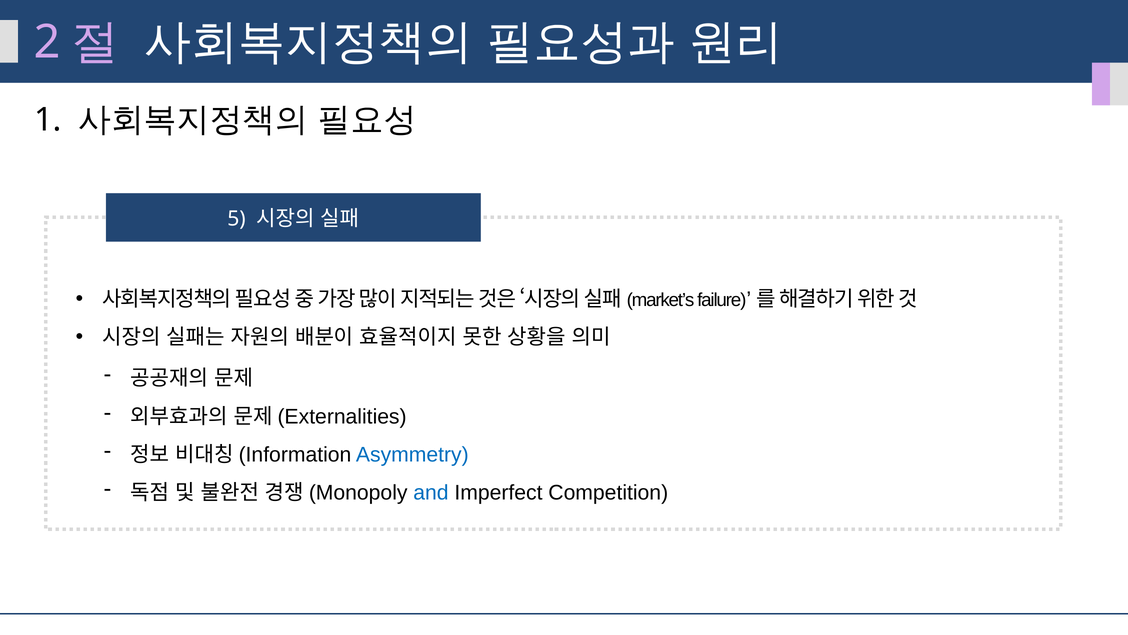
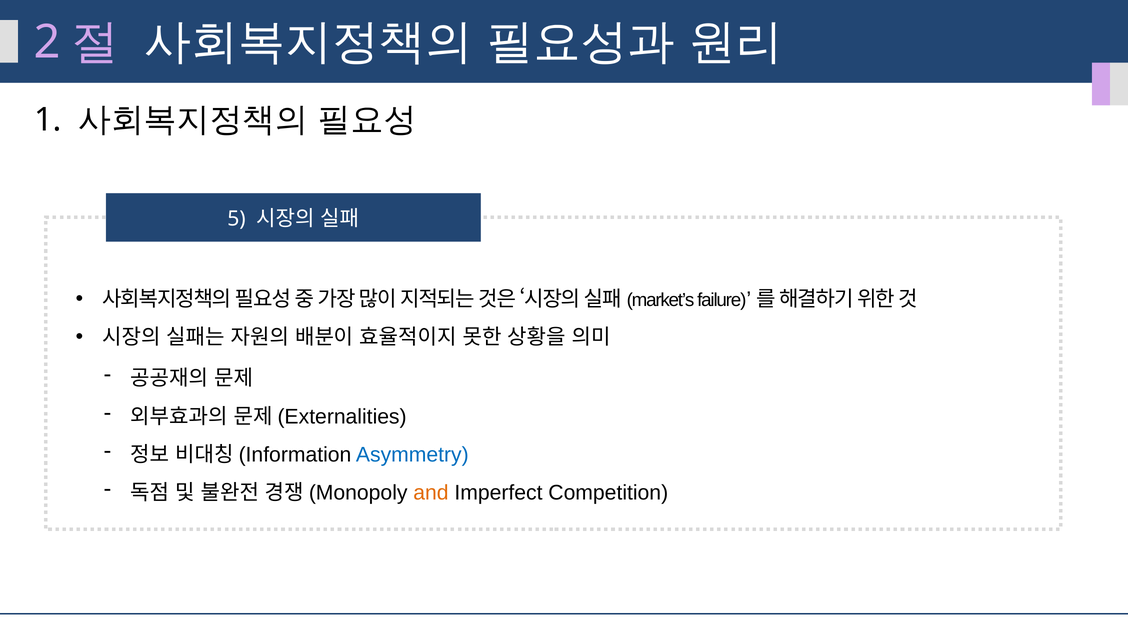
and colour: blue -> orange
